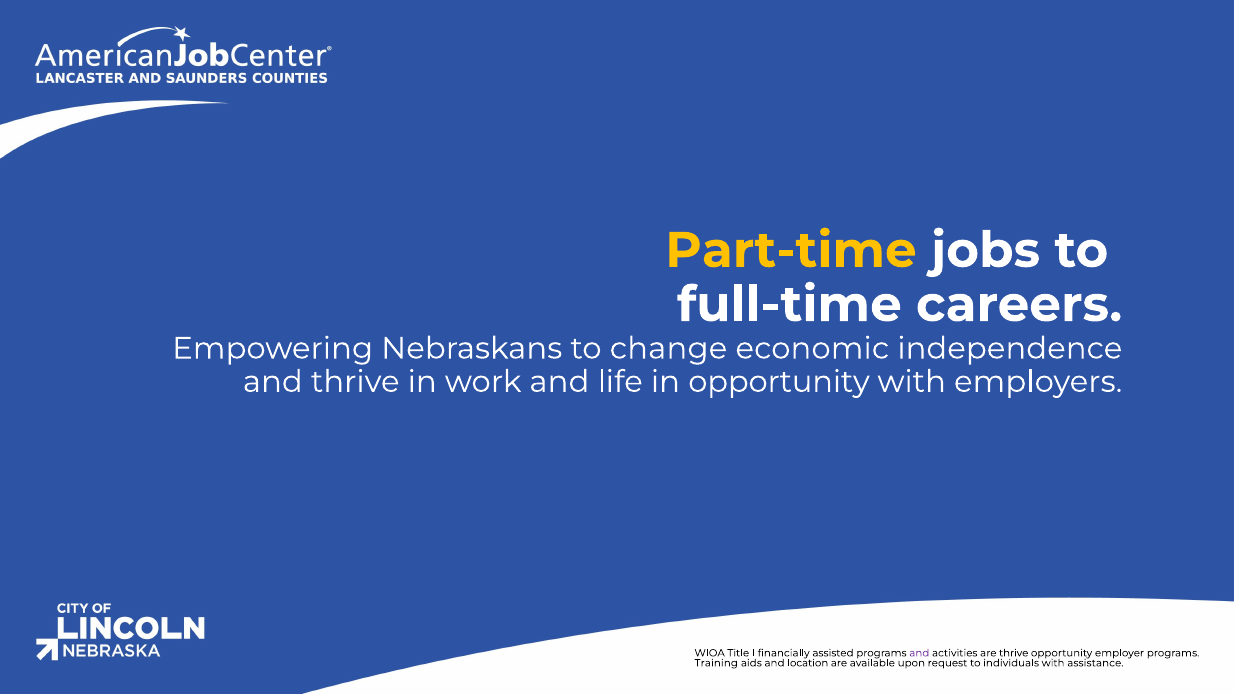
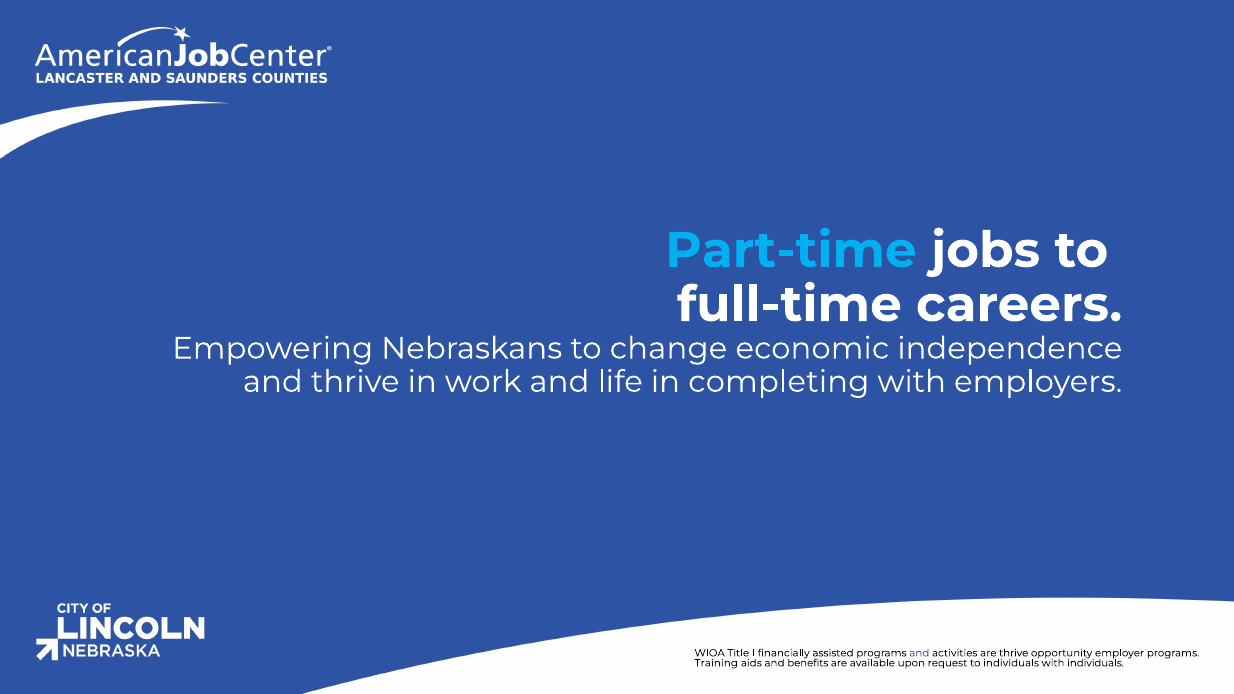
Part-time colour: yellow -> light blue
in opportunity: opportunity -> completing
location: location -> benefits
with assistance: assistance -> individuals
